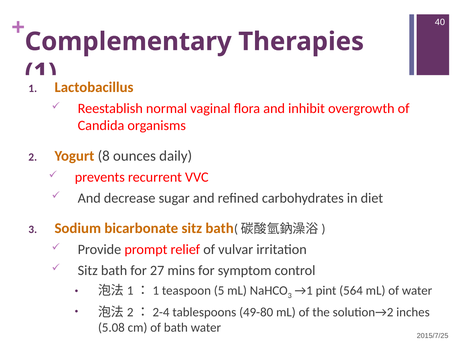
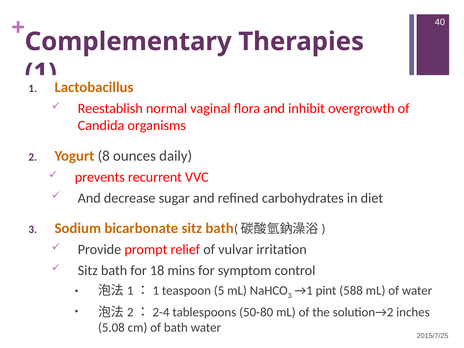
27: 27 -> 18
564: 564 -> 588
49-80: 49-80 -> 50-80
